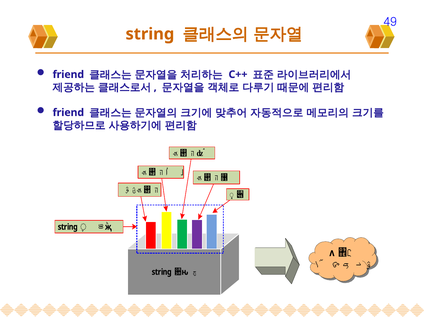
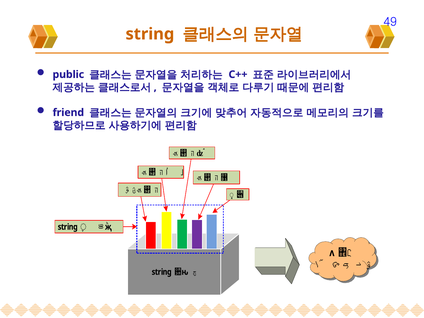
friend at (68, 74): friend -> public
